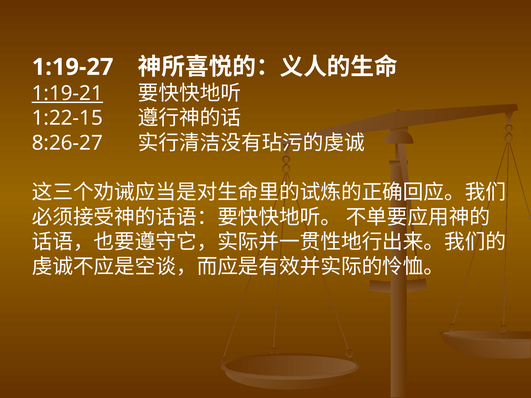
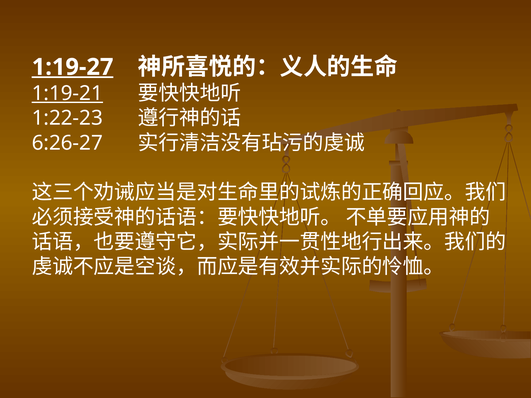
1:19-27 underline: none -> present
1:22-15: 1:22-15 -> 1:22-23
8:26-27: 8:26-27 -> 6:26-27
